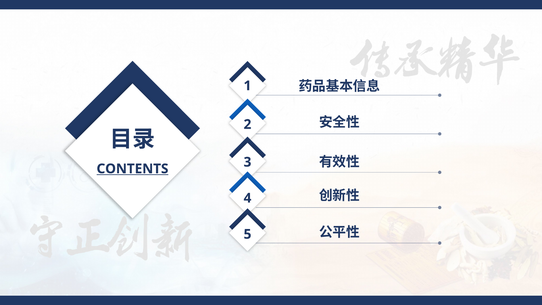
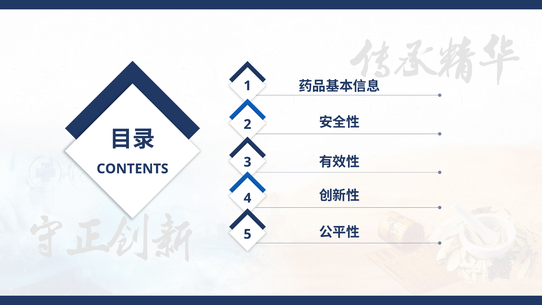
CONTENTS underline: present -> none
